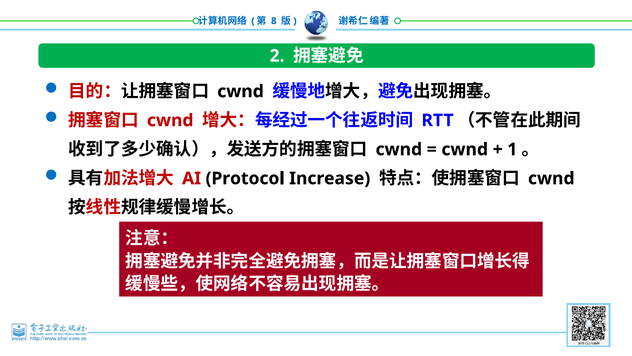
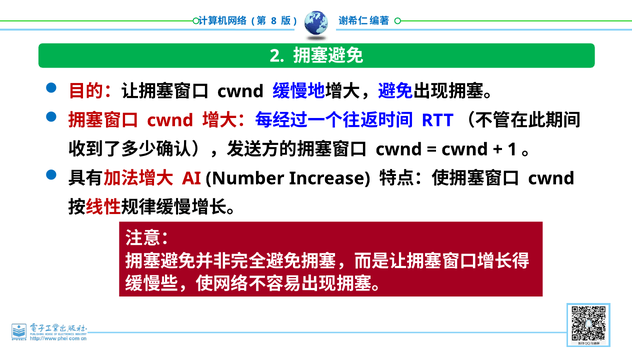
Protocol: Protocol -> Number
